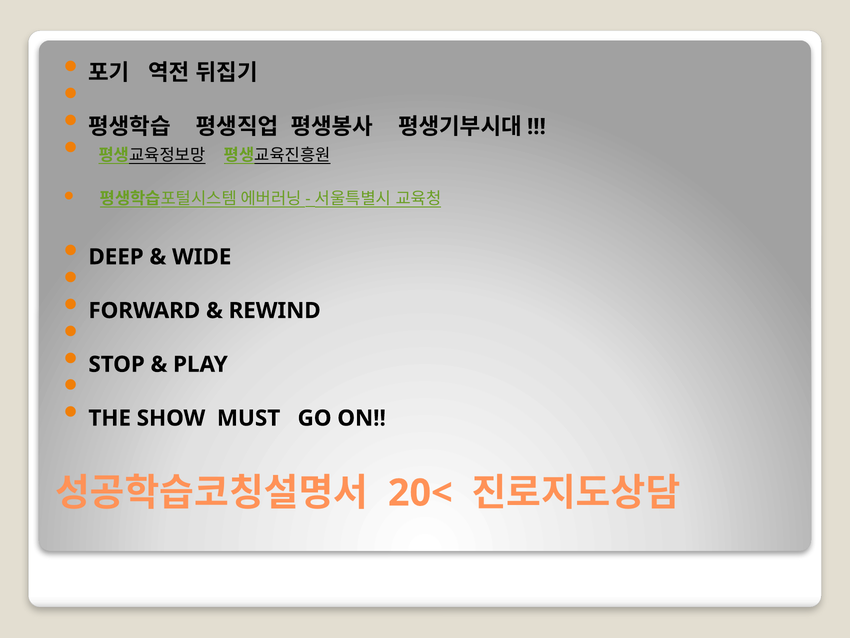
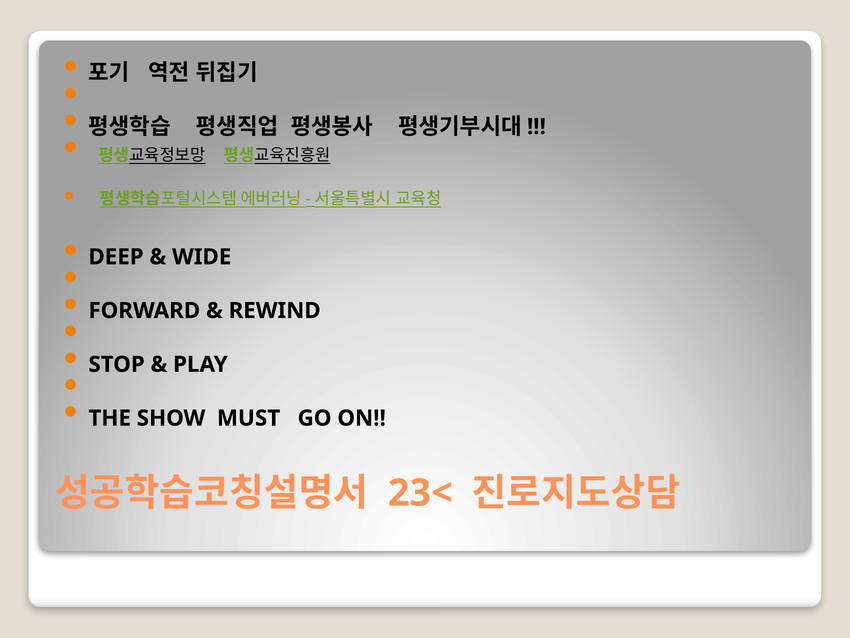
20<: 20< -> 23<
